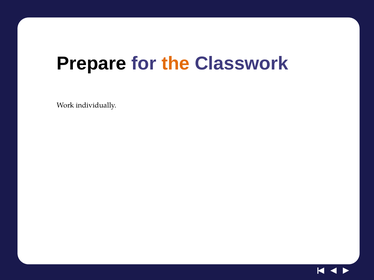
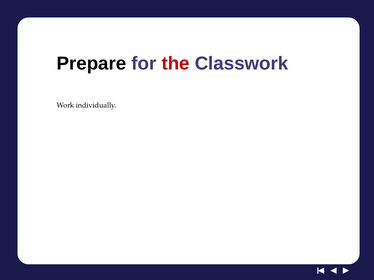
the colour: orange -> red
